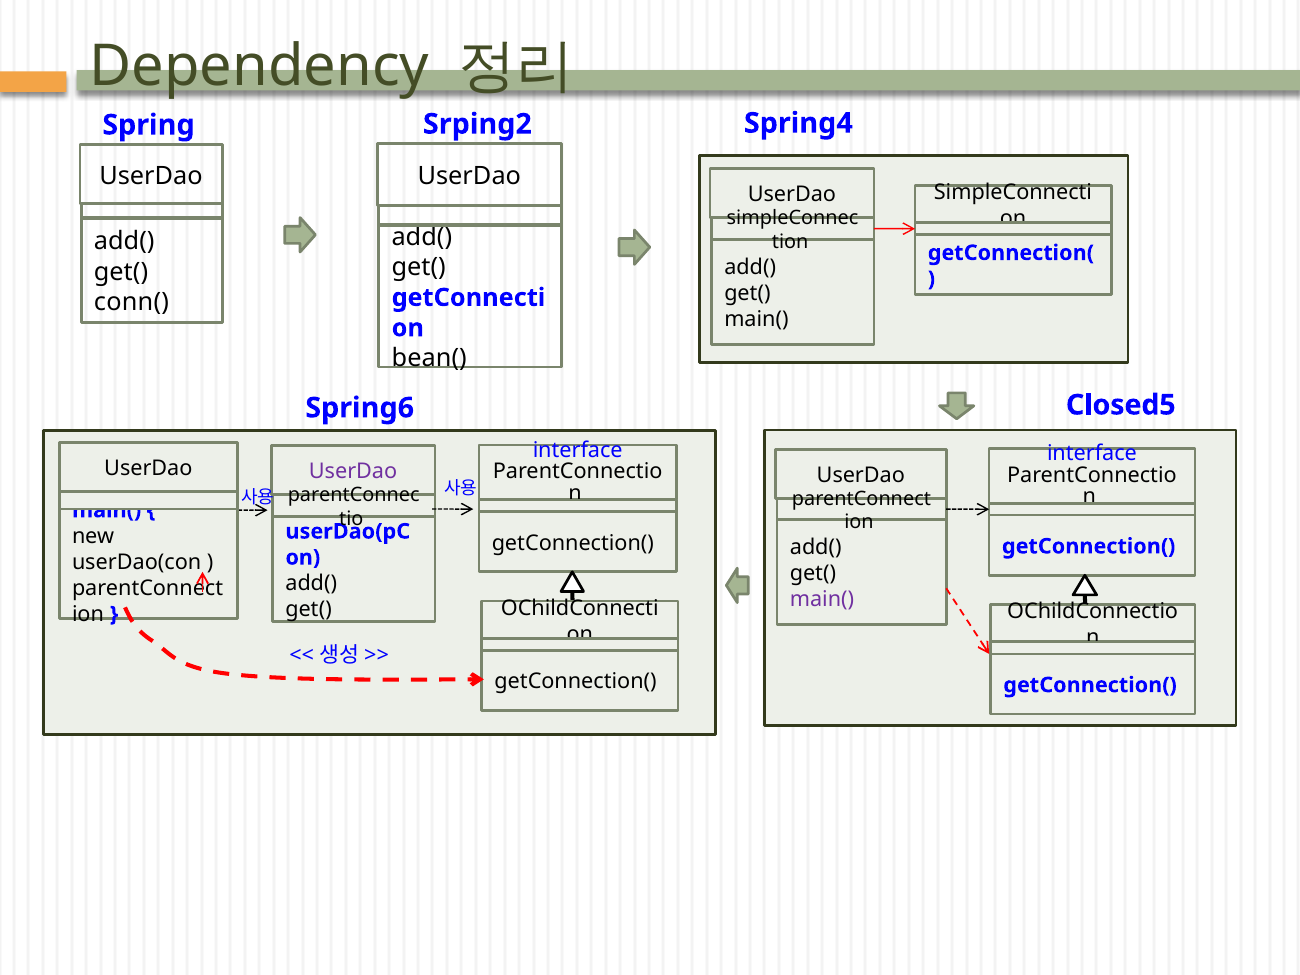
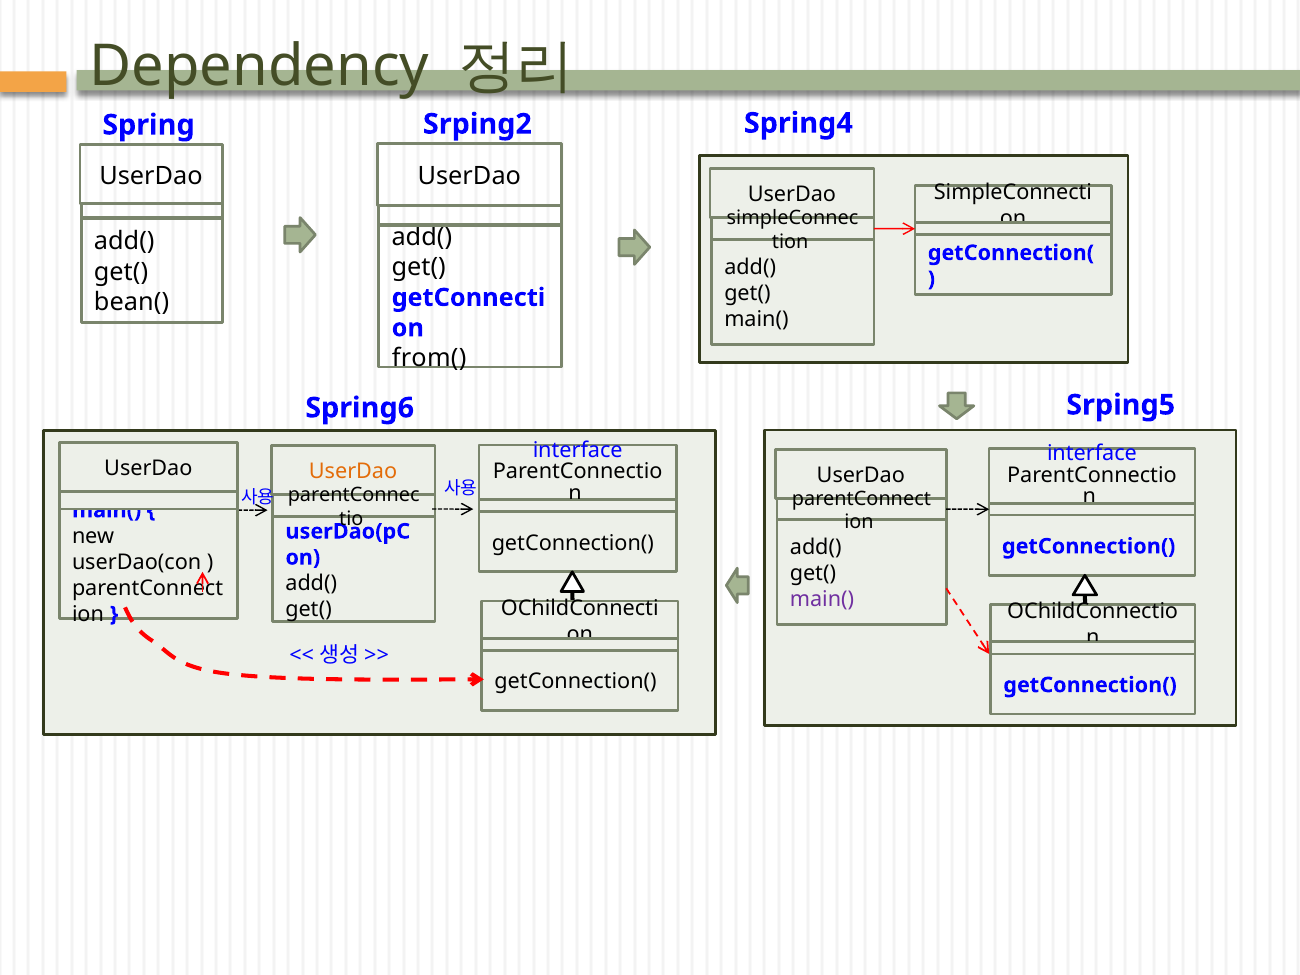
conn(: conn( -> bean(
bean(: bean( -> from(
Closed5: Closed5 -> Srping5
UserDao at (353, 472) colour: purple -> orange
